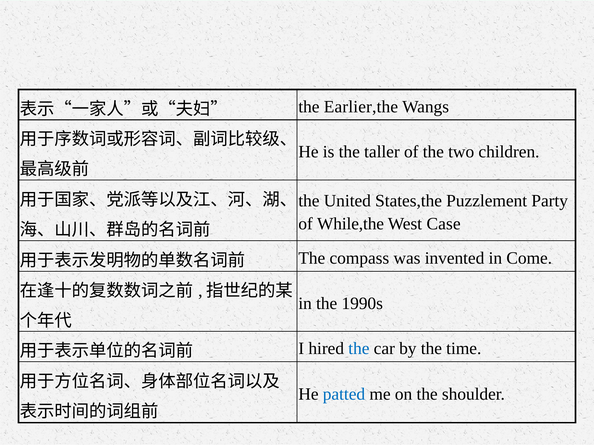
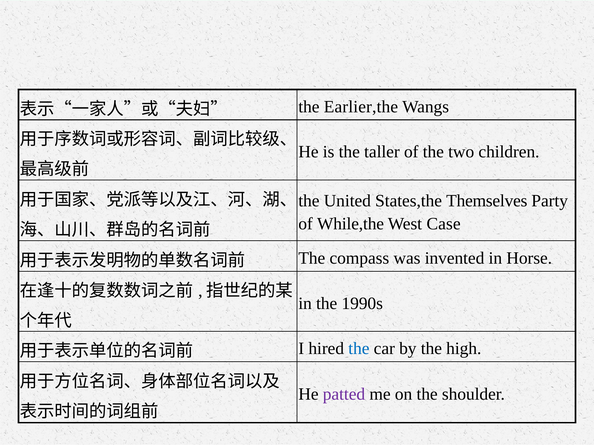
Puzzlement: Puzzlement -> Themselves
Come: Come -> Horse
time: time -> high
patted colour: blue -> purple
